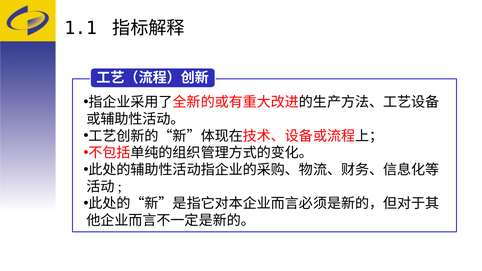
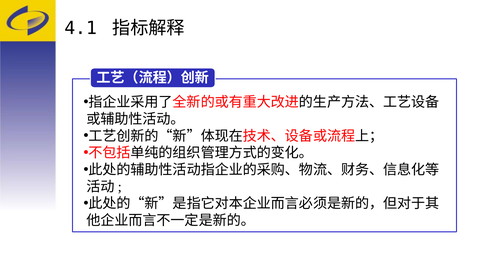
1.1: 1.1 -> 4.1
